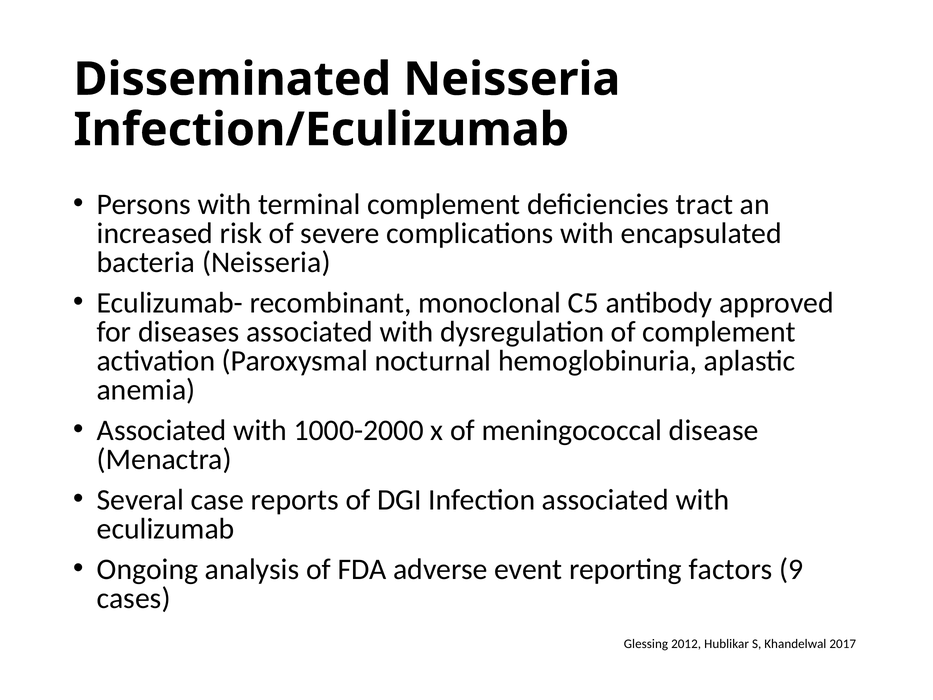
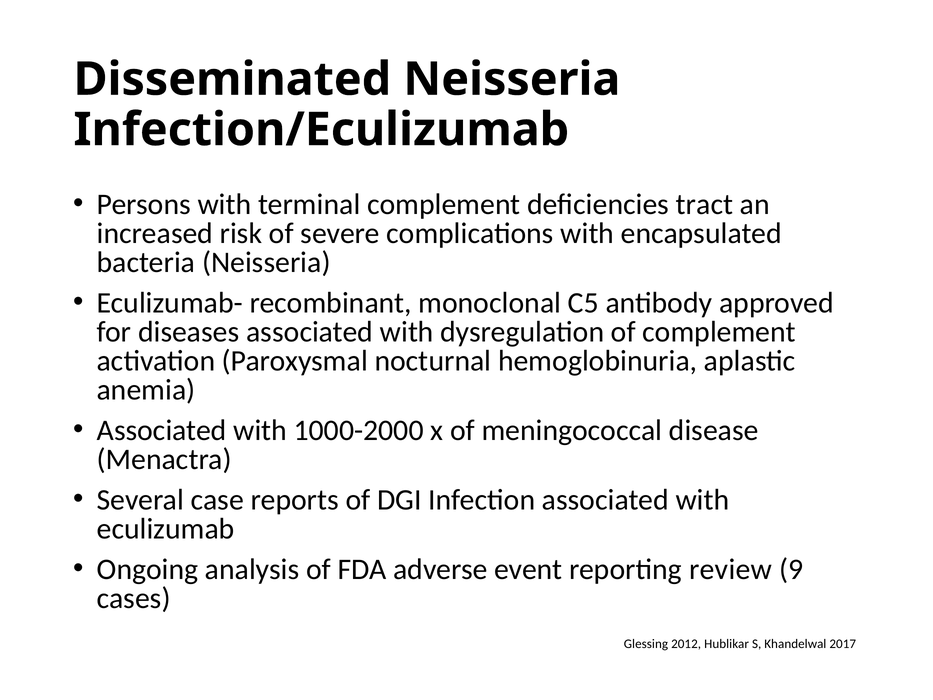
factors: factors -> review
